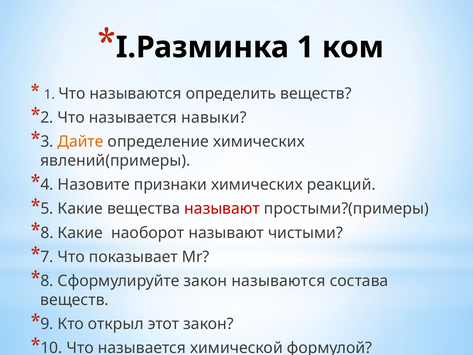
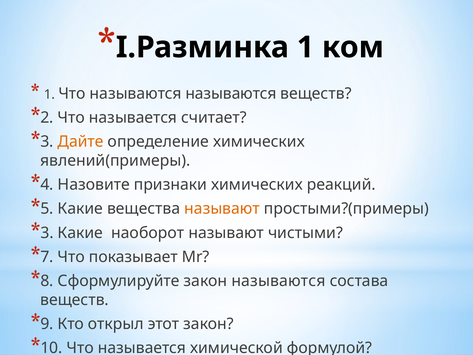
называются определить: определить -> называются
навыки: навыки -> считает
называют at (222, 209) colour: red -> orange
8 at (47, 233): 8 -> 3
